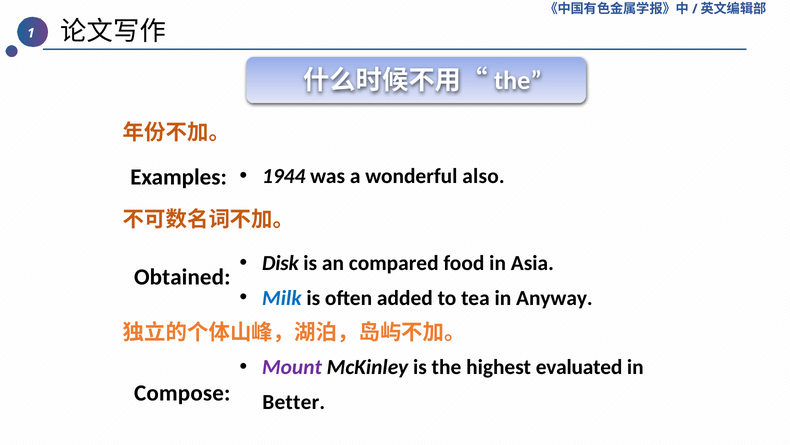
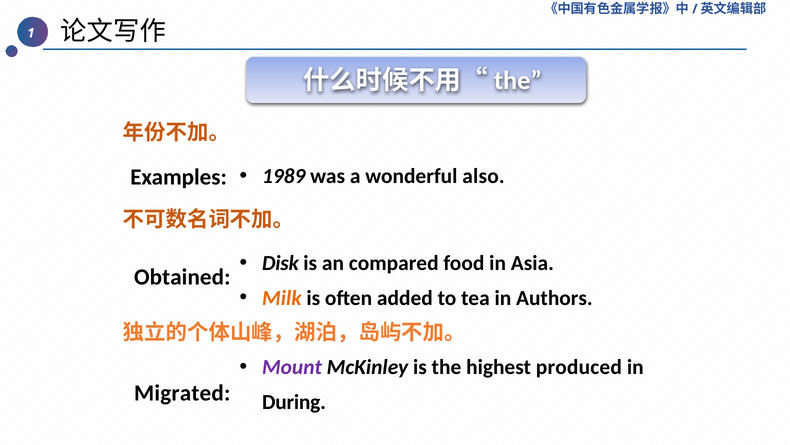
1944: 1944 -> 1989
Milk colour: blue -> orange
Anyway: Anyway -> Authors
evaluated: evaluated -> produced
Compose: Compose -> Migrated
Better: Better -> During
